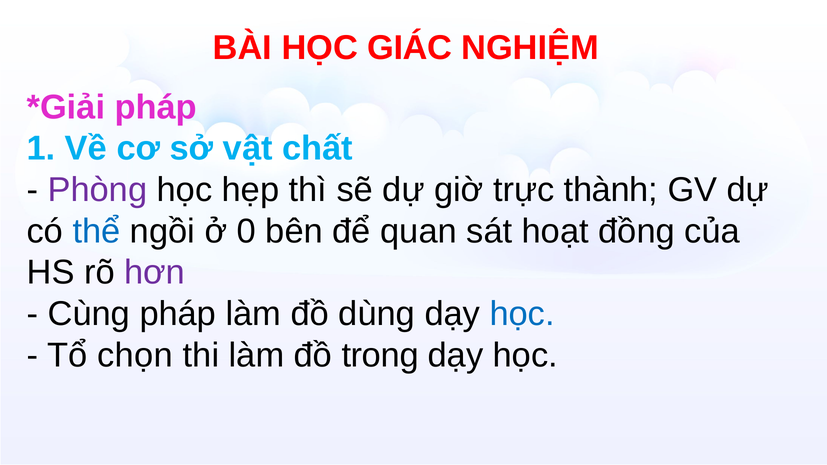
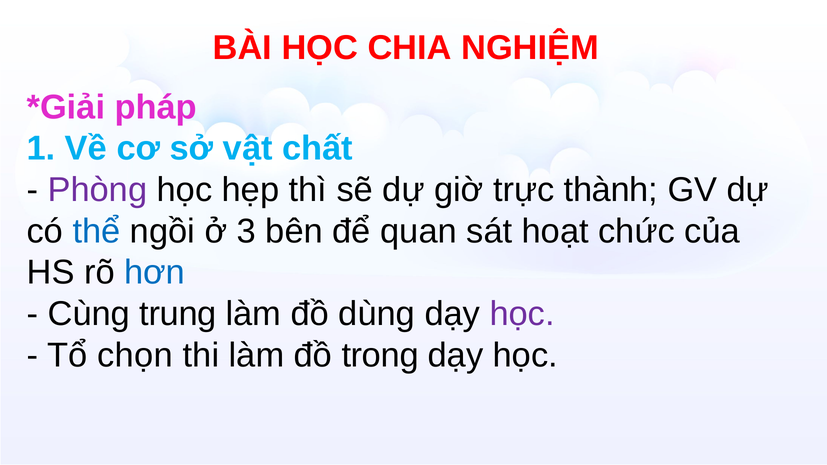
GIÁC: GIÁC -> CHIA
0: 0 -> 3
đồng: đồng -> chức
hơn colour: purple -> blue
Cùng pháp: pháp -> trung
học at (522, 314) colour: blue -> purple
